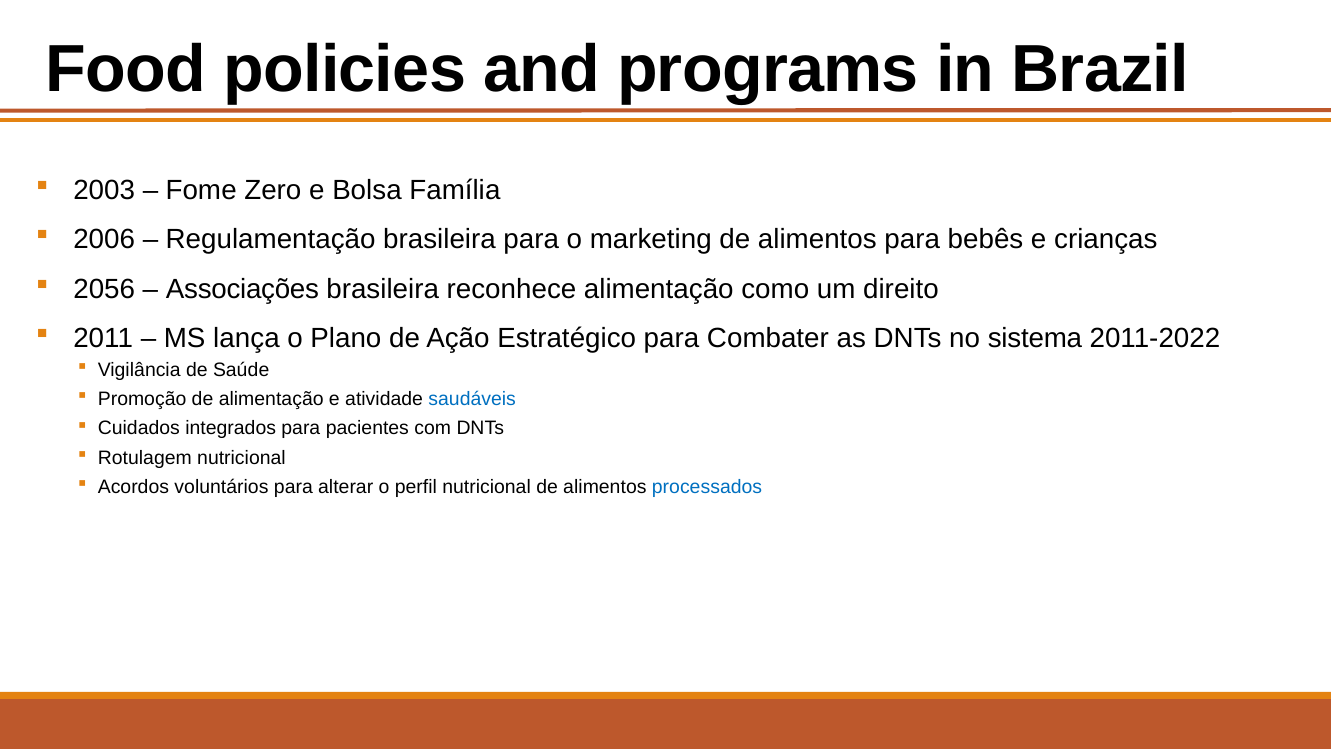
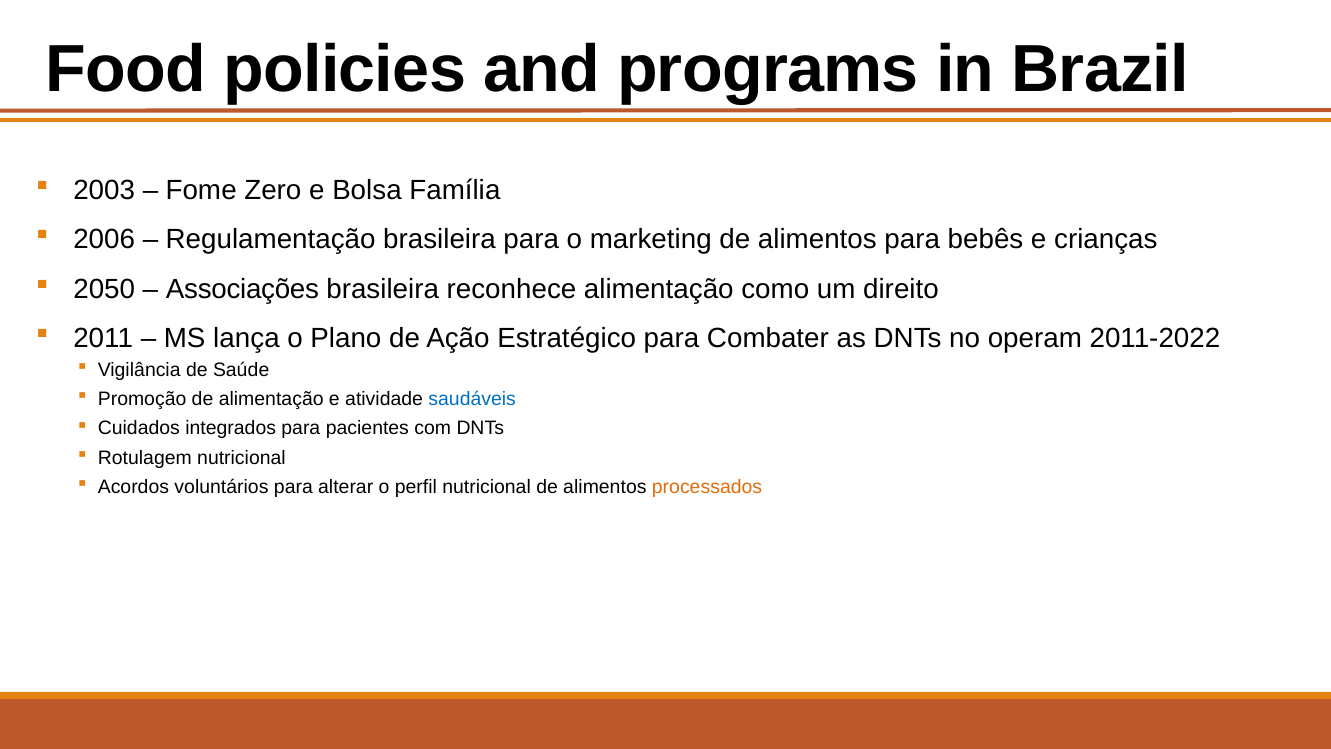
2056: 2056 -> 2050
sistema: sistema -> operam
processados colour: blue -> orange
